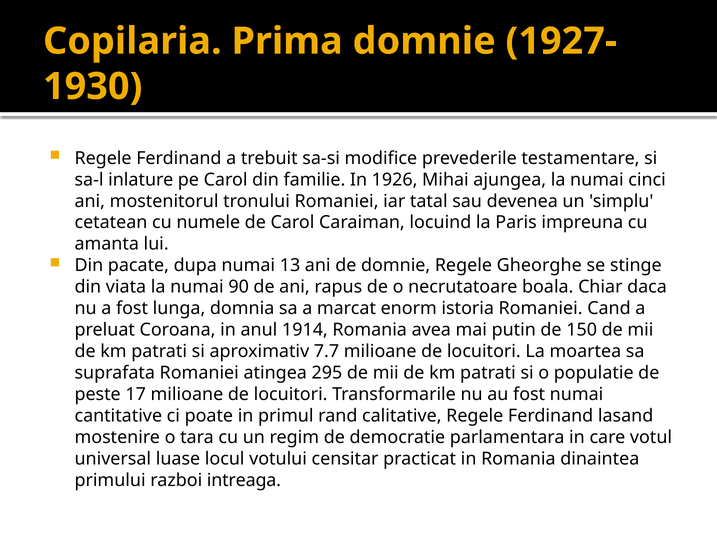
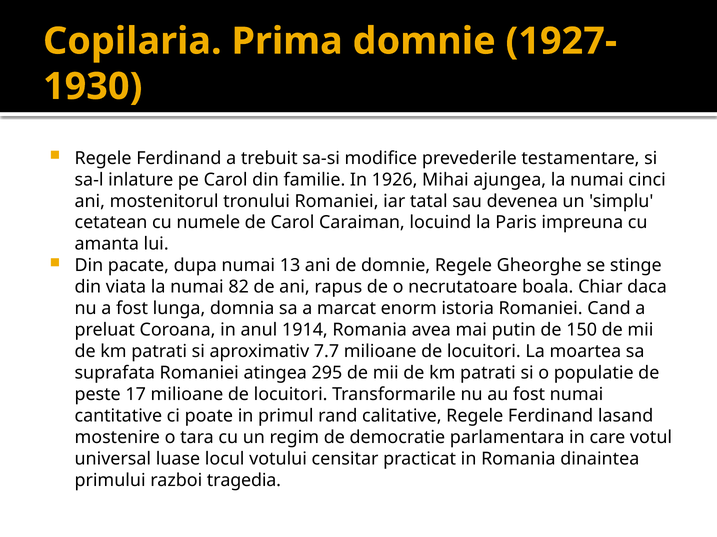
90: 90 -> 82
intreaga: intreaga -> tragedia
